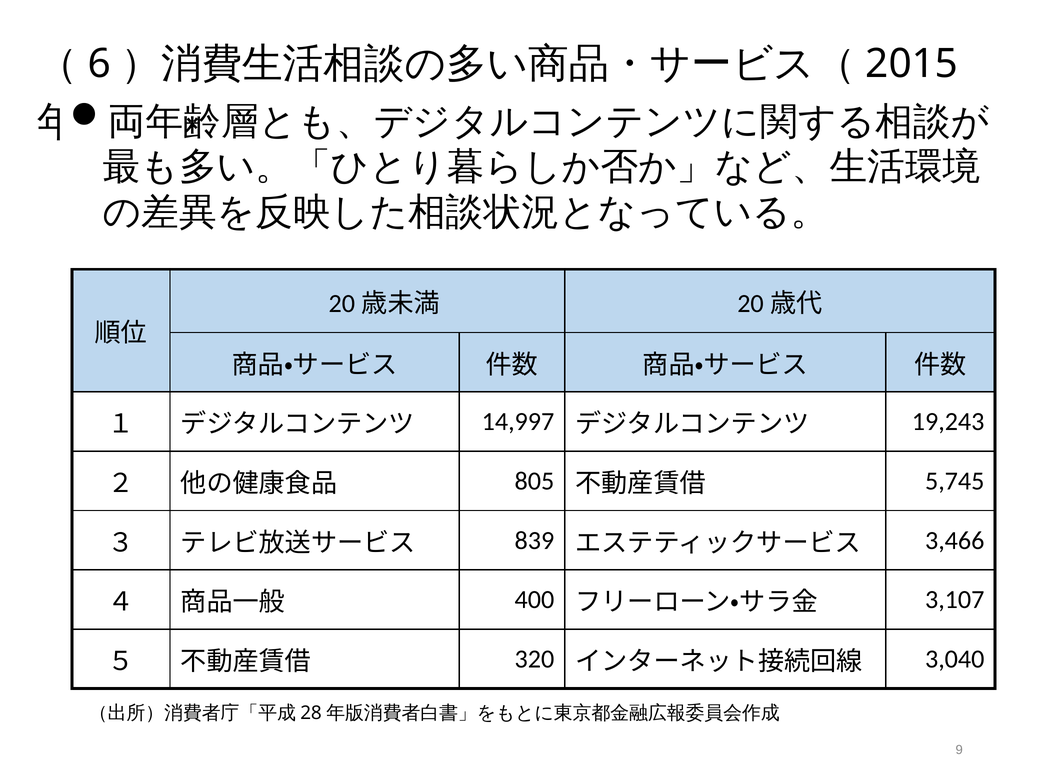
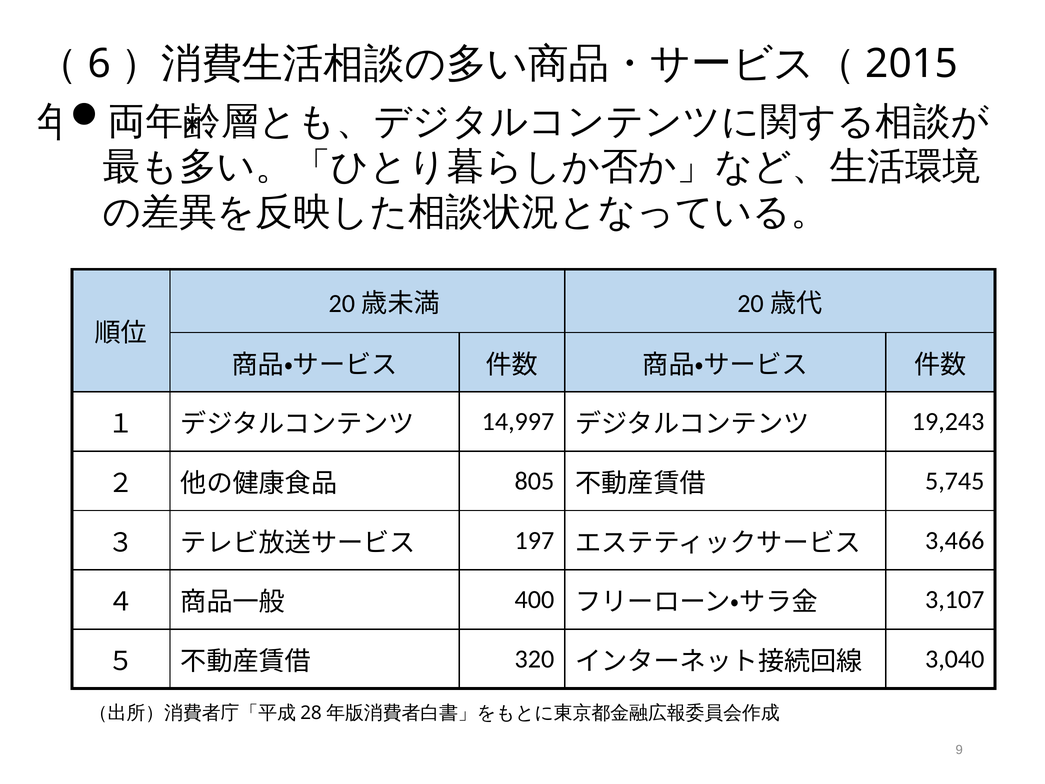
839: 839 -> 197
